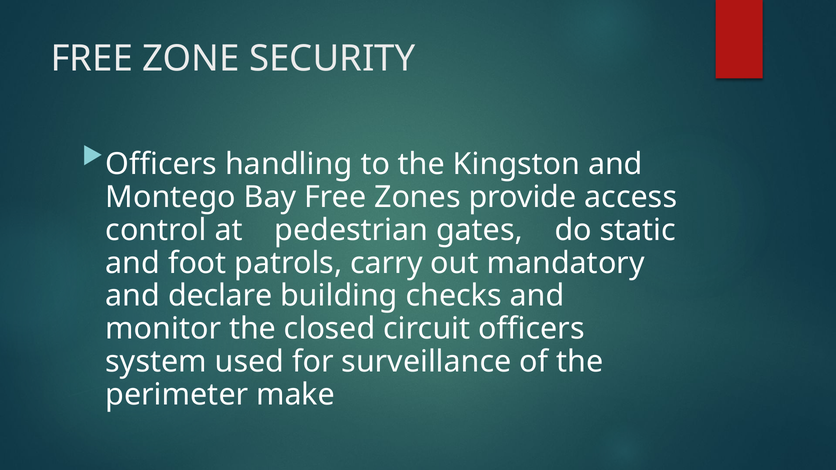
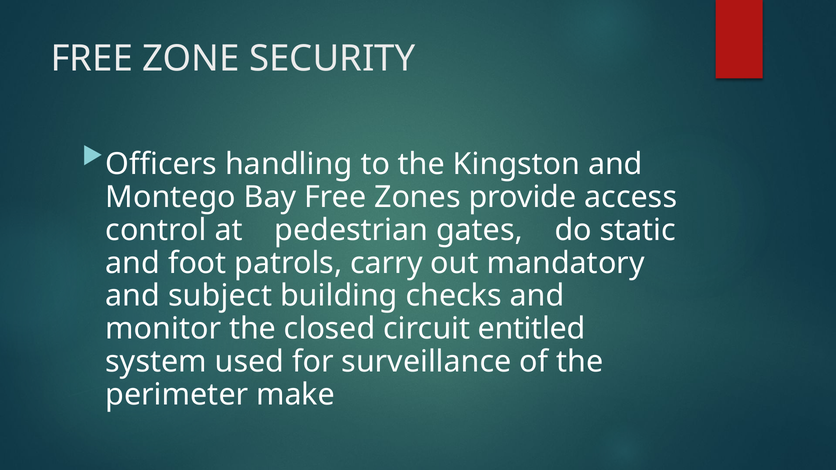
declare: declare -> subject
circuit officers: officers -> entitled
